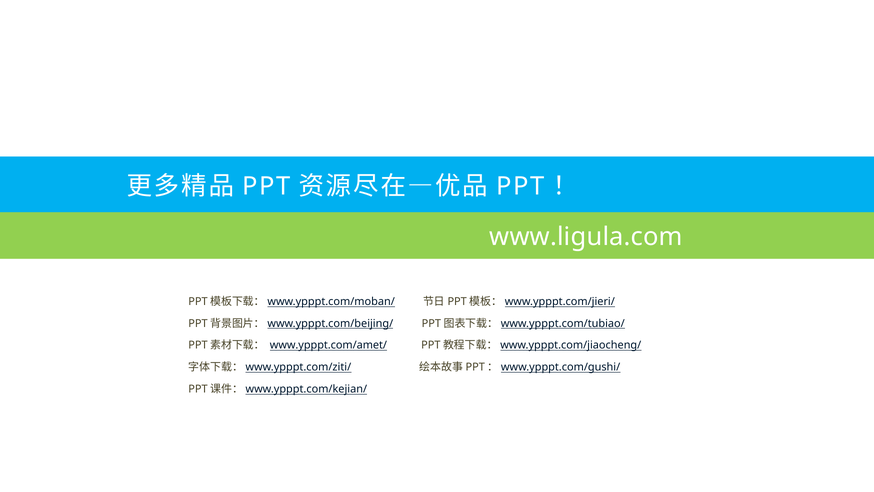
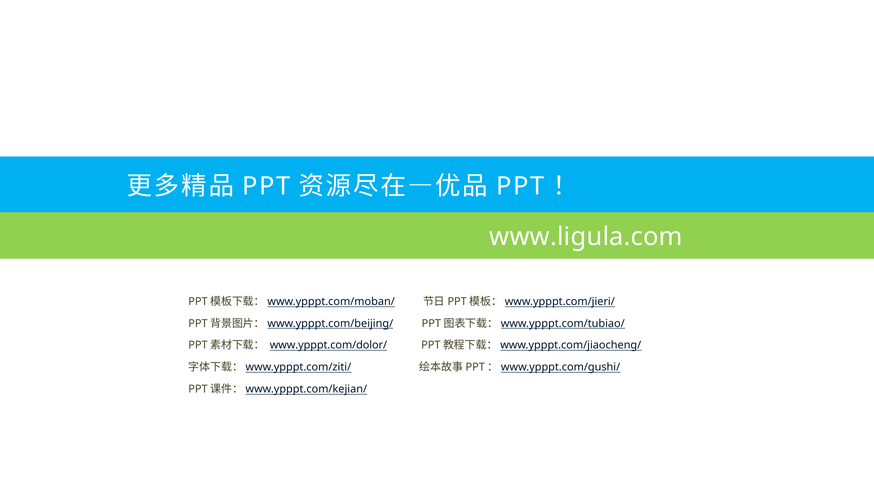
www.ypppt.com/amet/: www.ypppt.com/amet/ -> www.ypppt.com/dolor/
